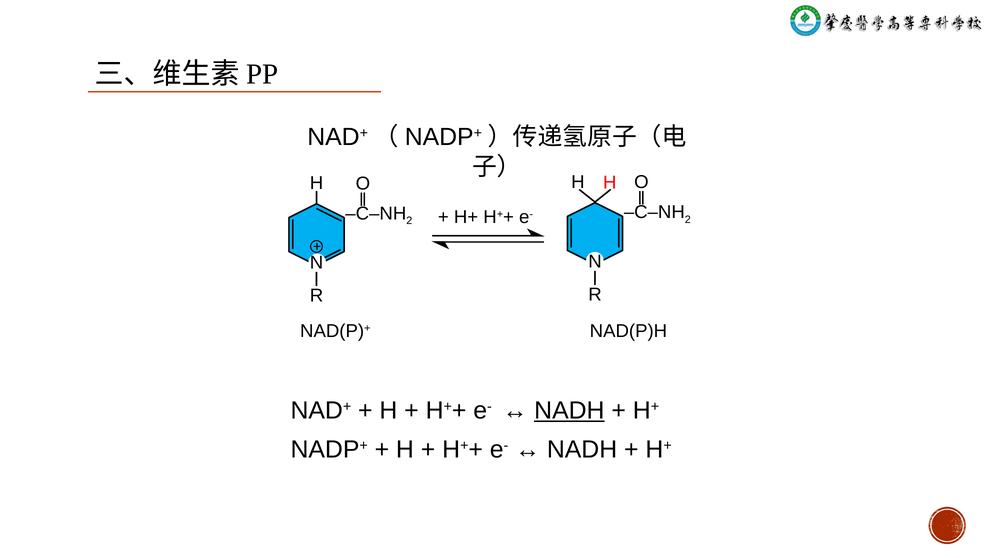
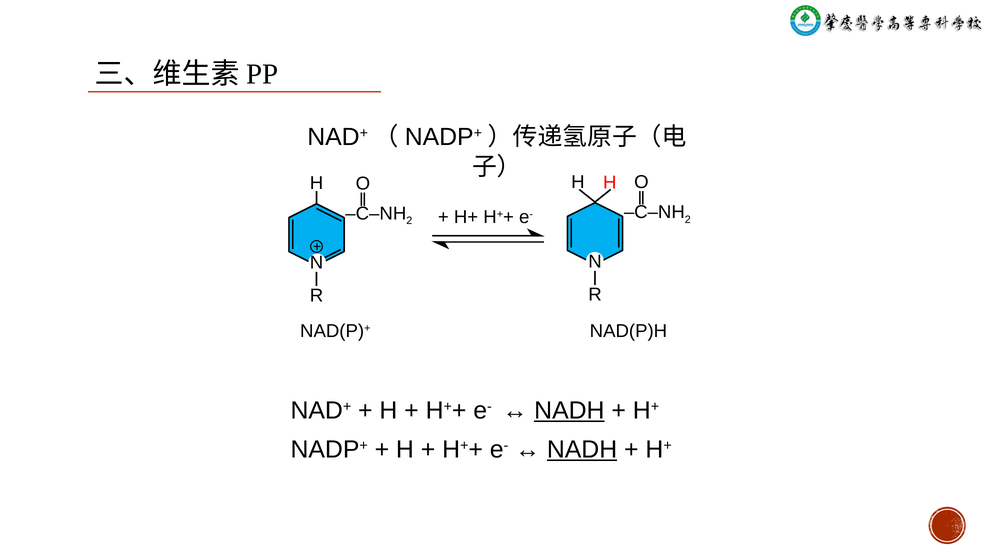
NADH at (582, 450) underline: none -> present
